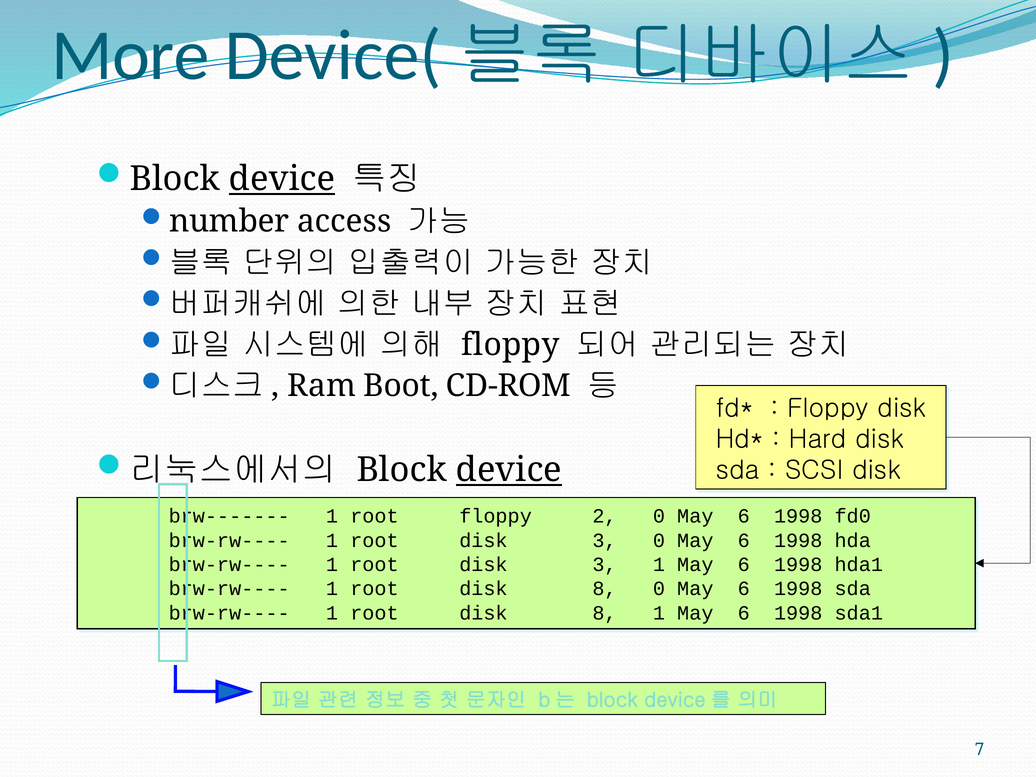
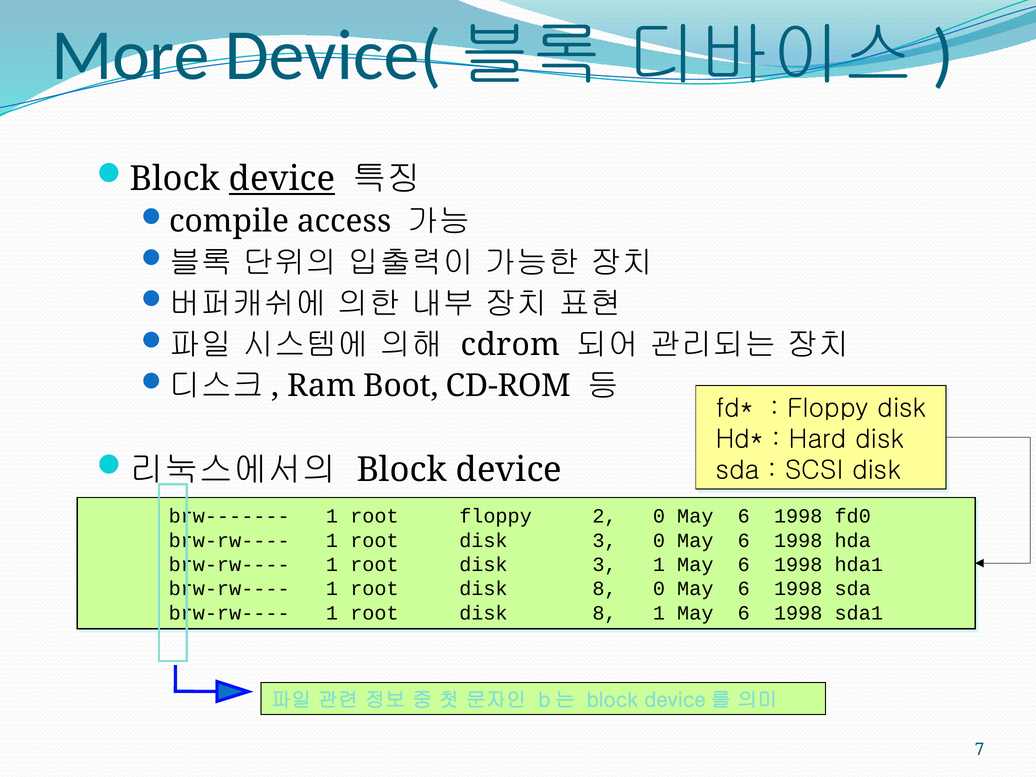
number: number -> compile
floppy at (510, 345): floppy -> cdrom
device at (509, 470) underline: present -> none
